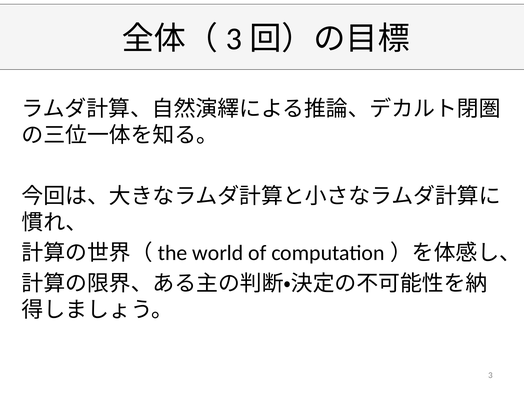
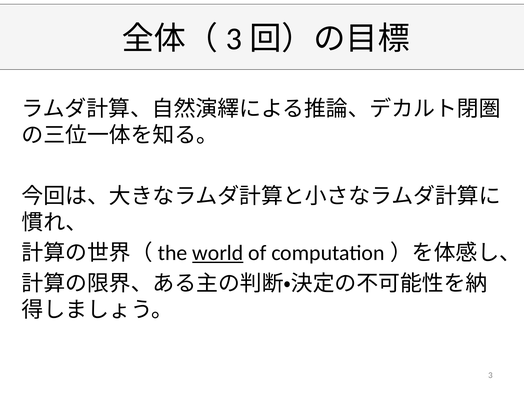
world underline: none -> present
